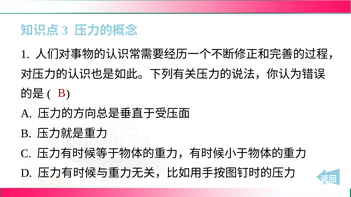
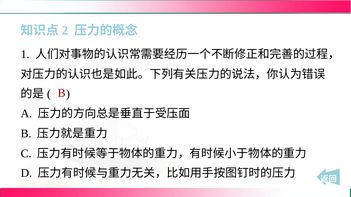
3: 3 -> 2
